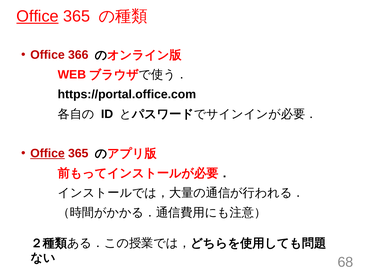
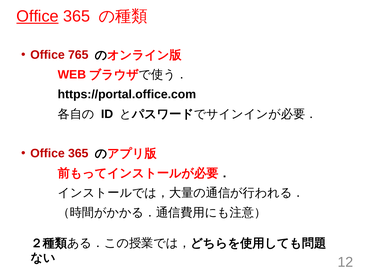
366: 366 -> 765
Office at (48, 153) underline: present -> none
68: 68 -> 12
